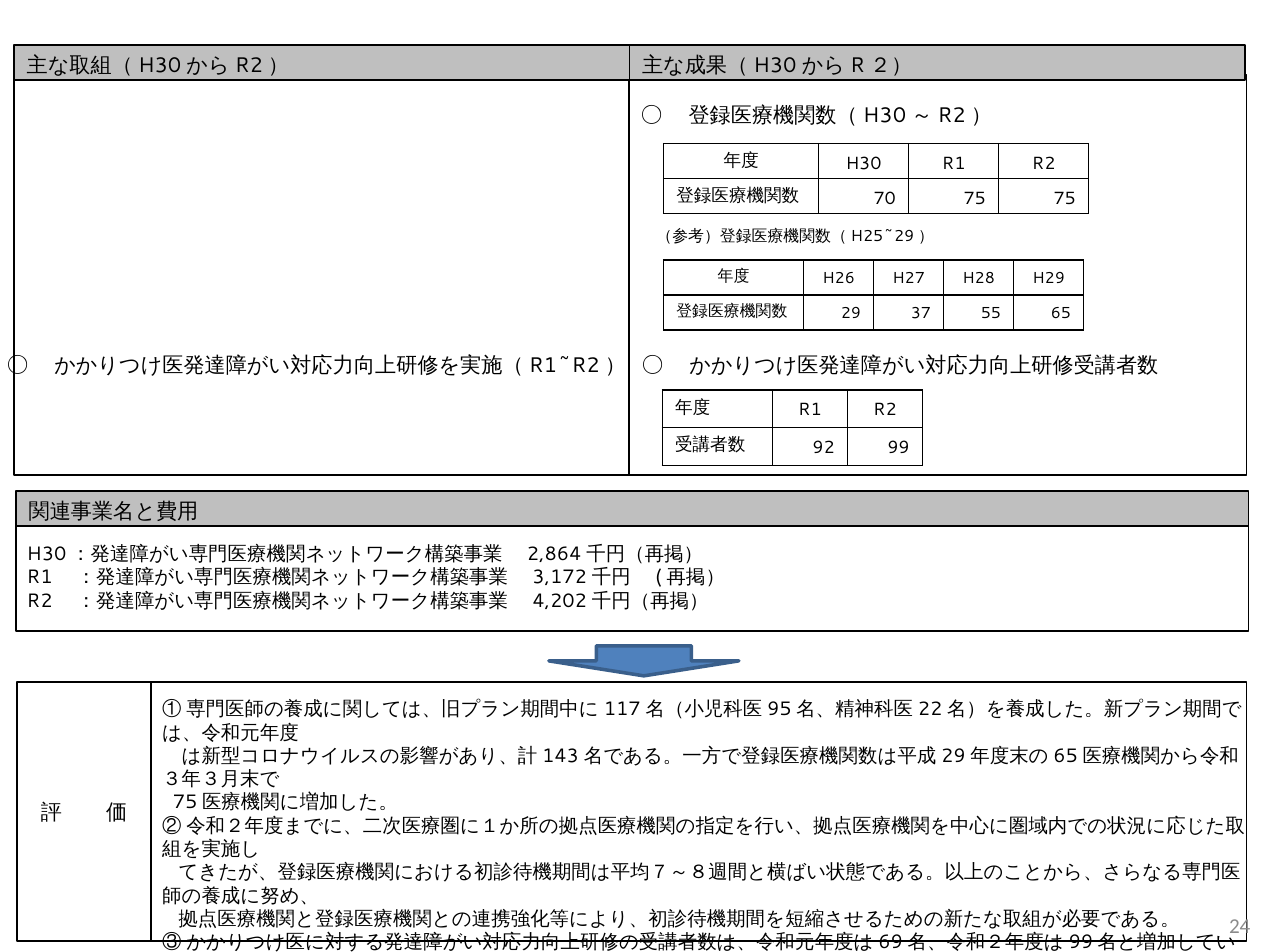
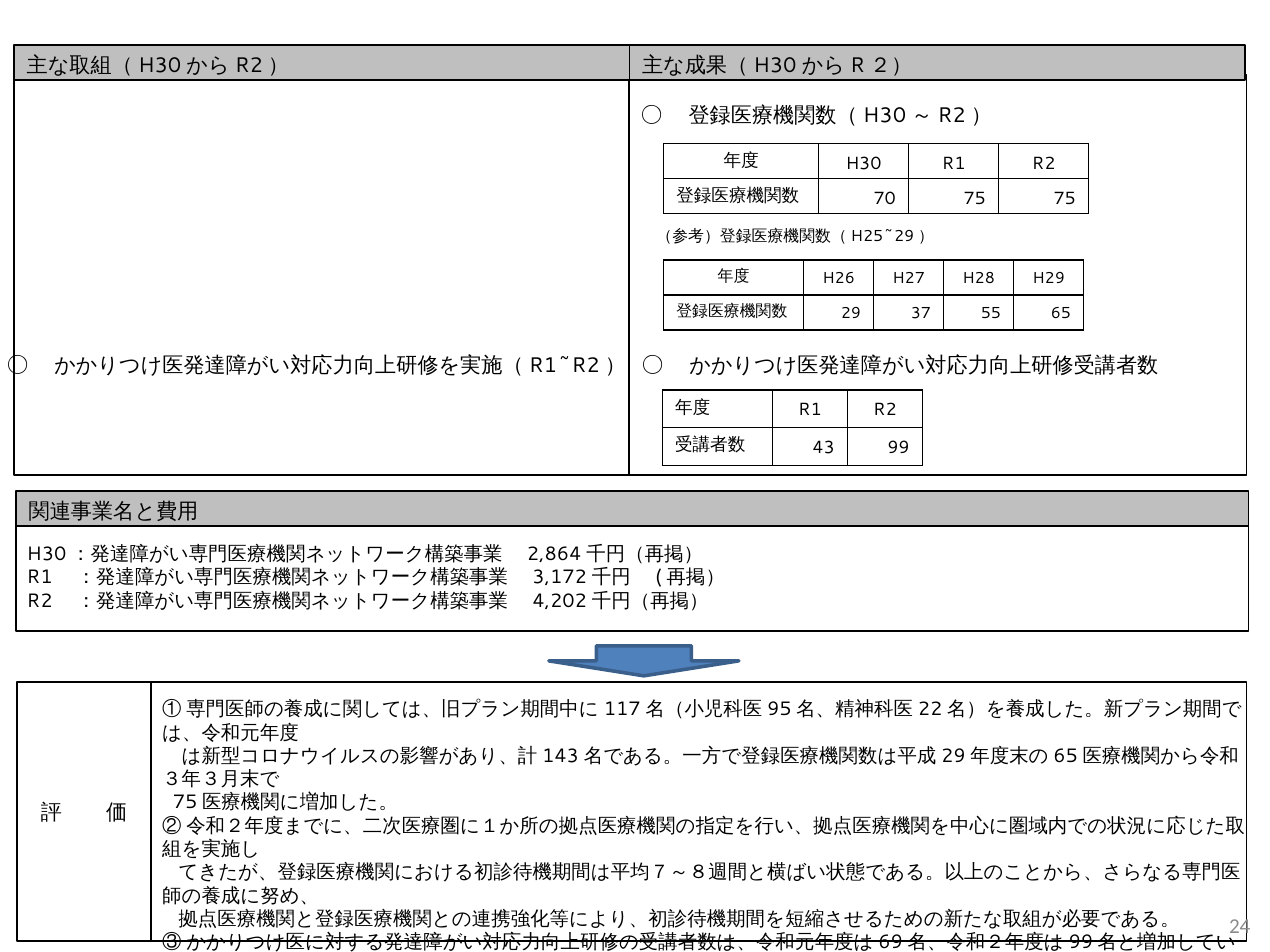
92: 92 -> 43
